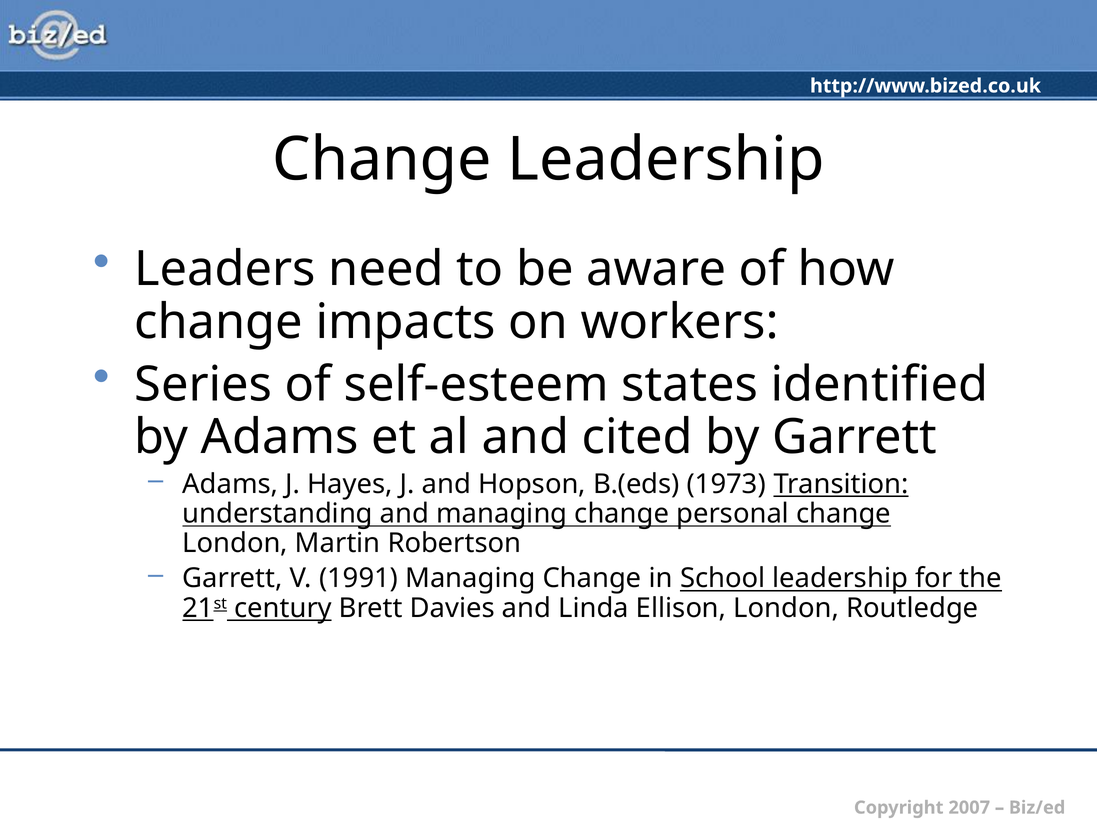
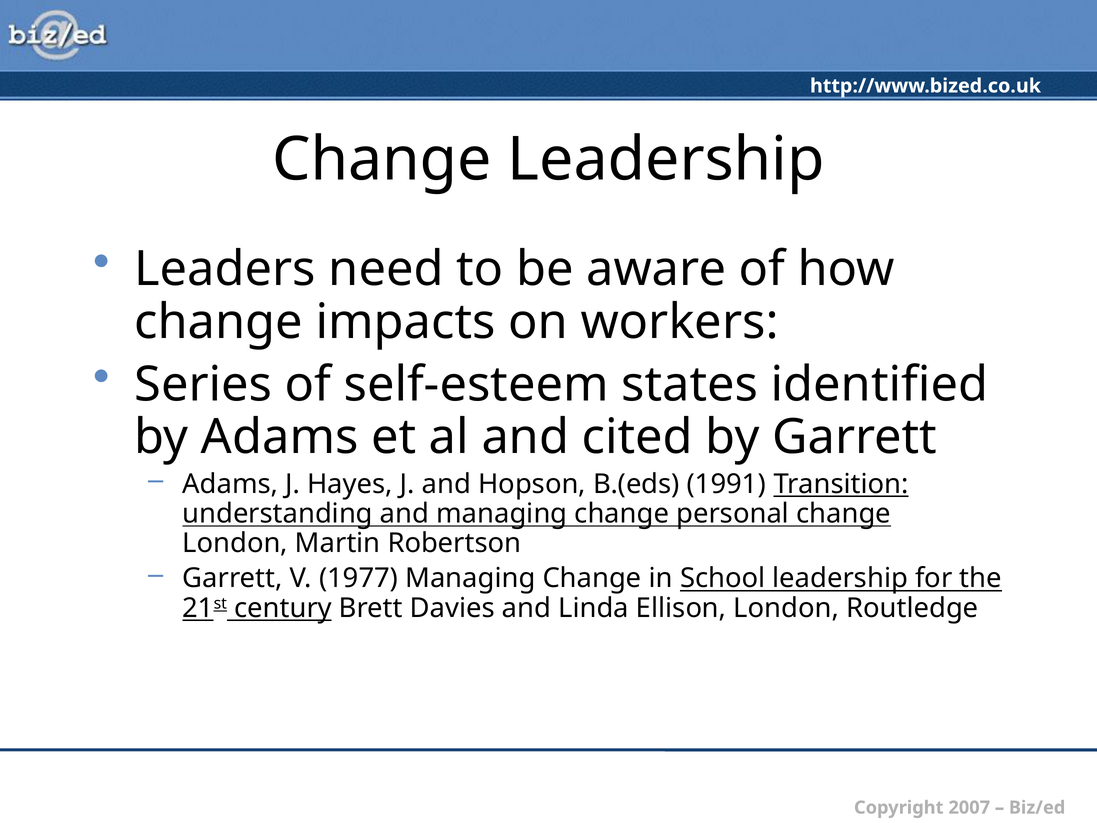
1973: 1973 -> 1991
1991: 1991 -> 1977
